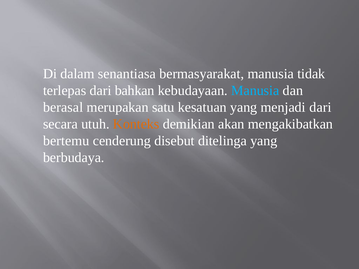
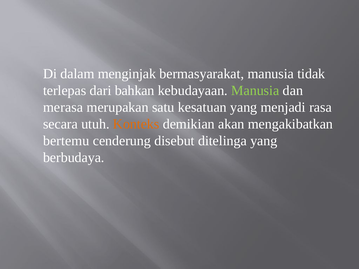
senantiasa: senantiasa -> menginjak
Manusia at (255, 91) colour: light blue -> light green
berasal: berasal -> merasa
menjadi dari: dari -> rasa
